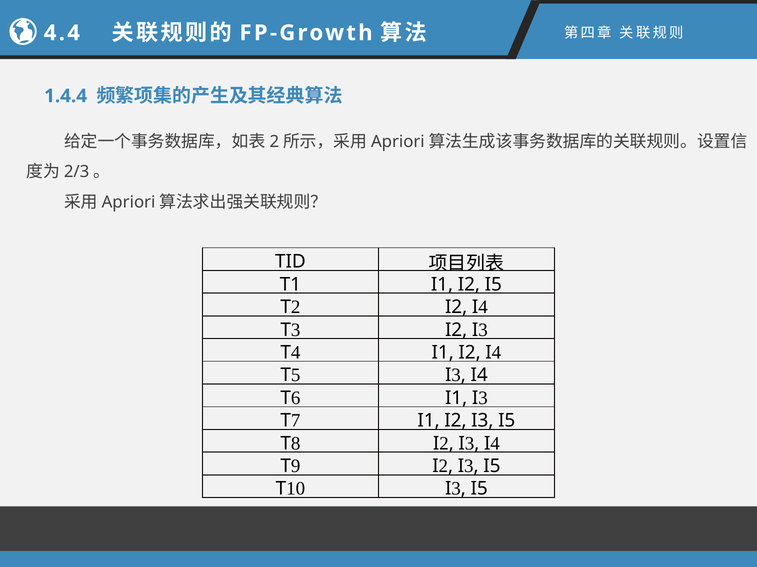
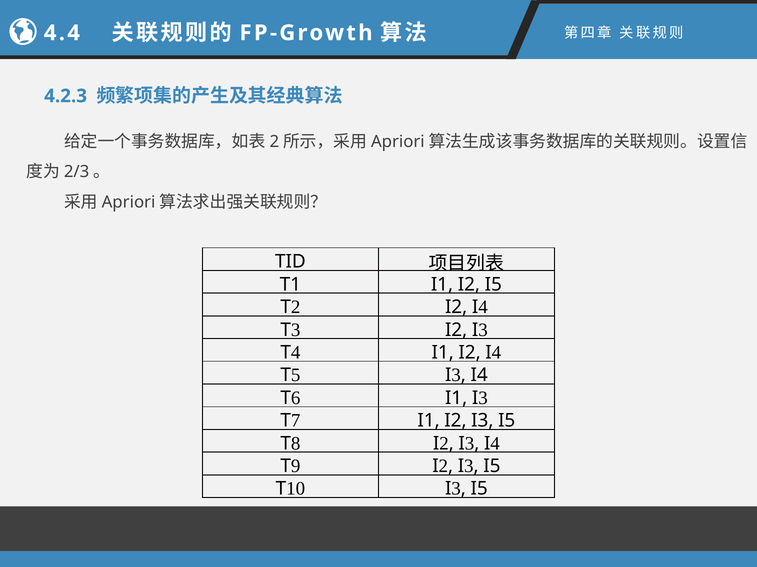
1.4.4: 1.4.4 -> 4.2.3
